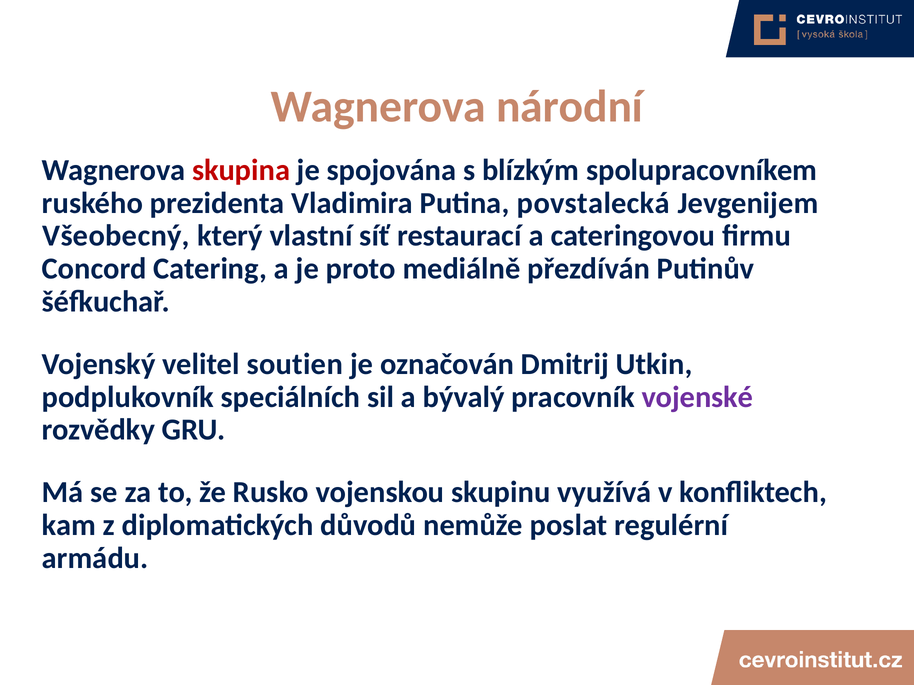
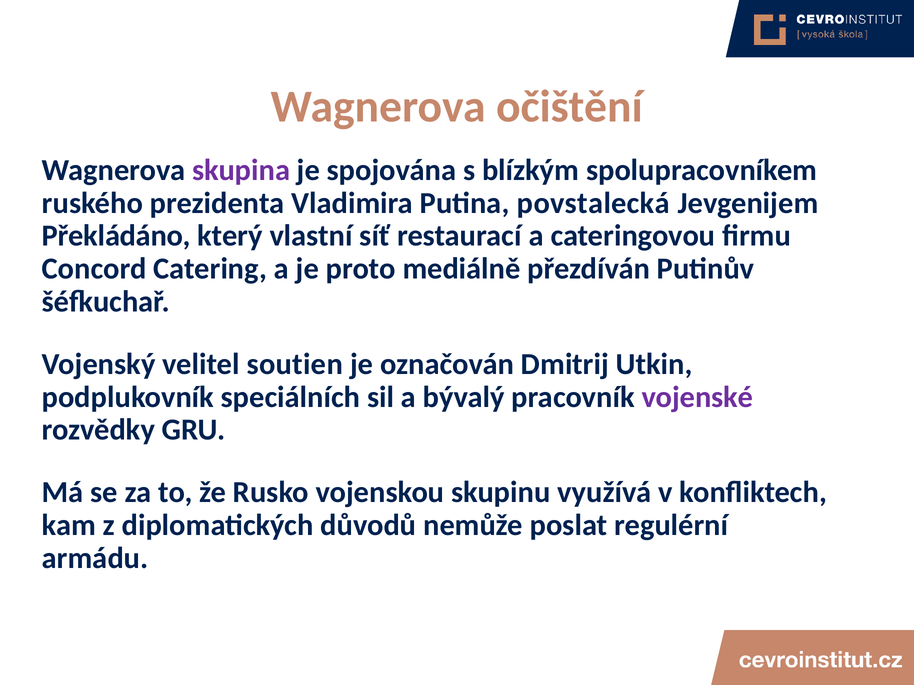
národní: národní -> očištění
skupina colour: red -> purple
Všeobecný: Všeobecný -> Překládáno
